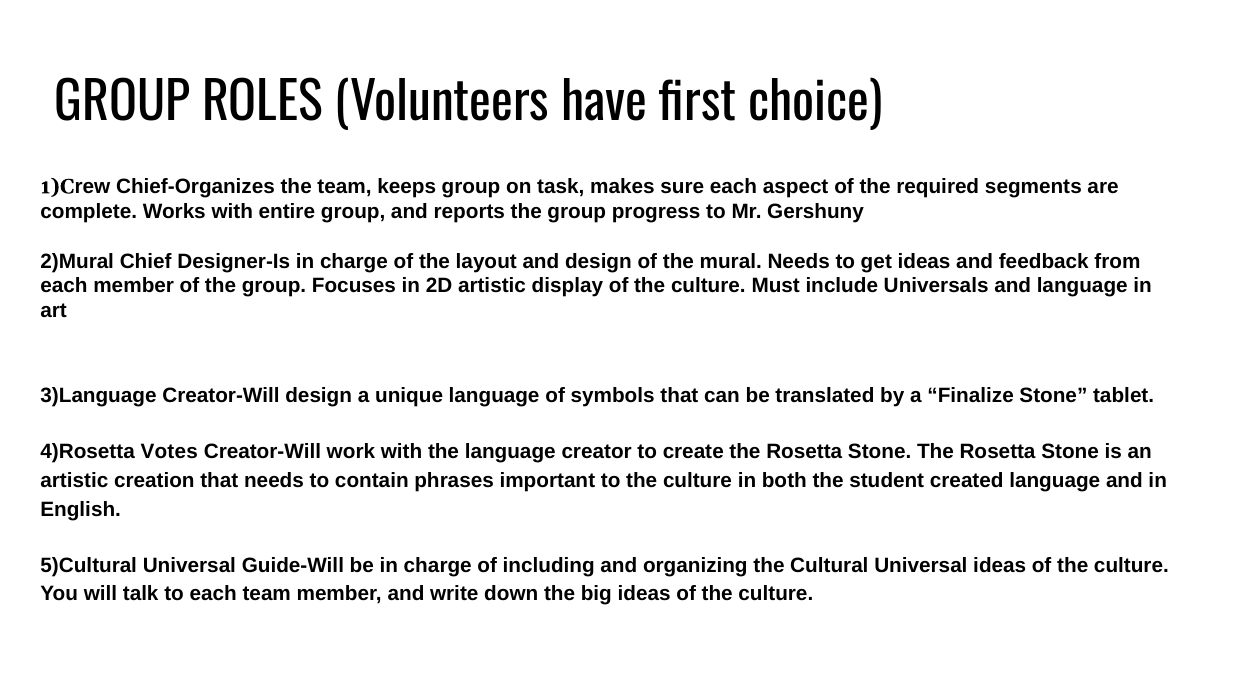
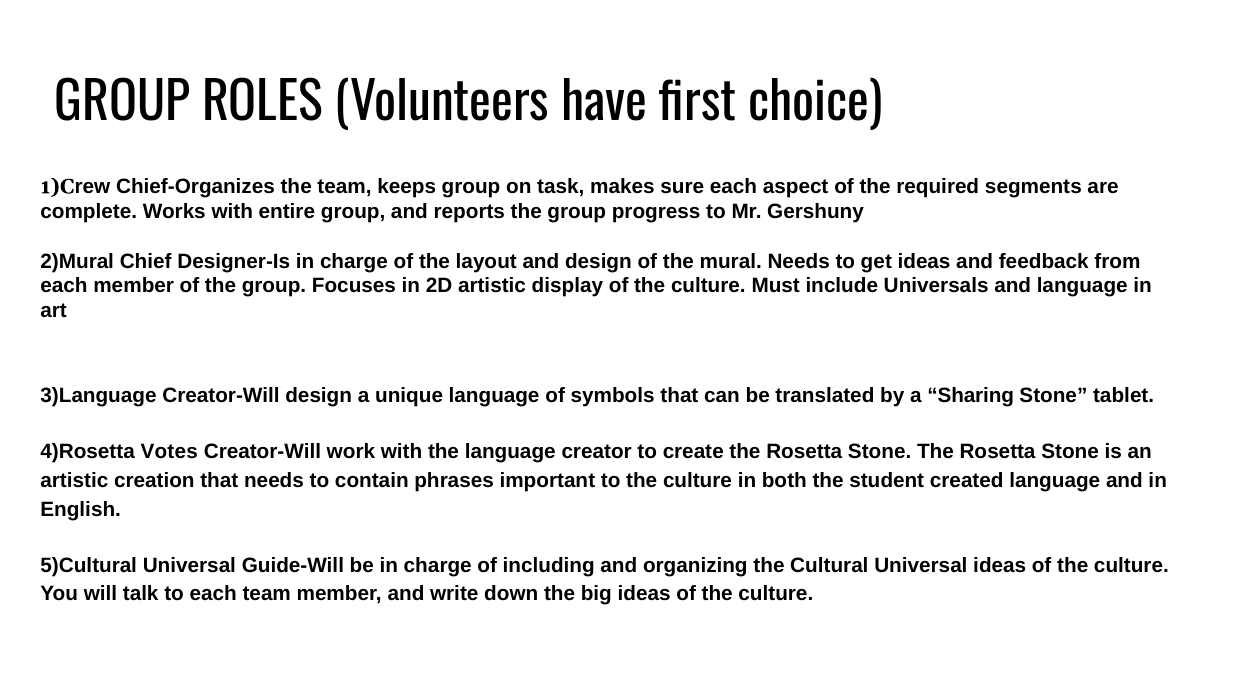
Finalize: Finalize -> Sharing
